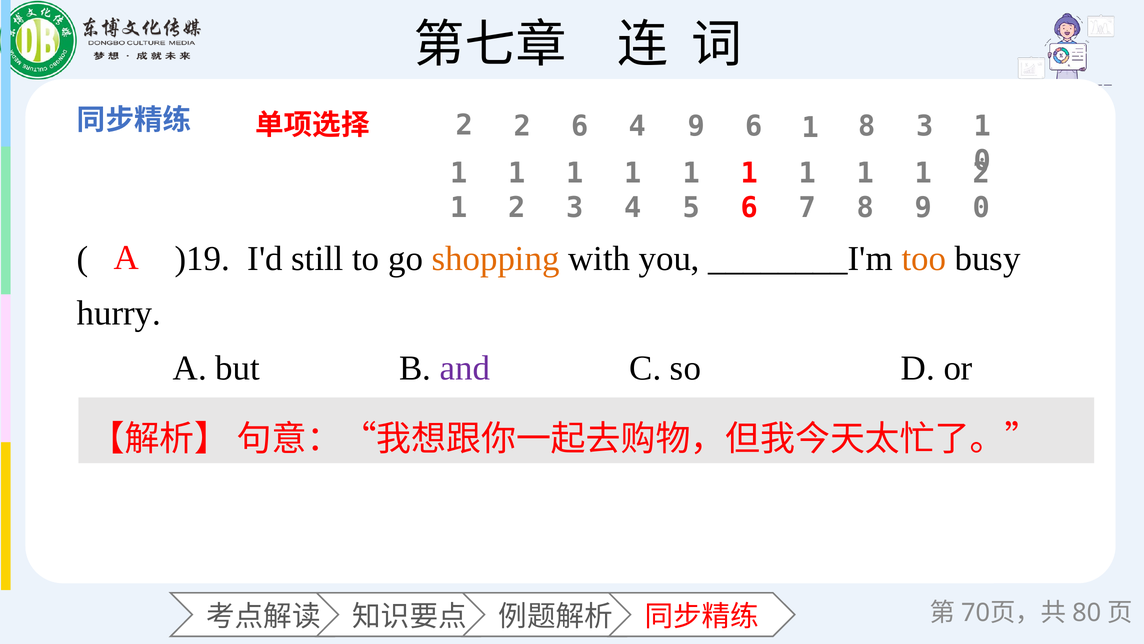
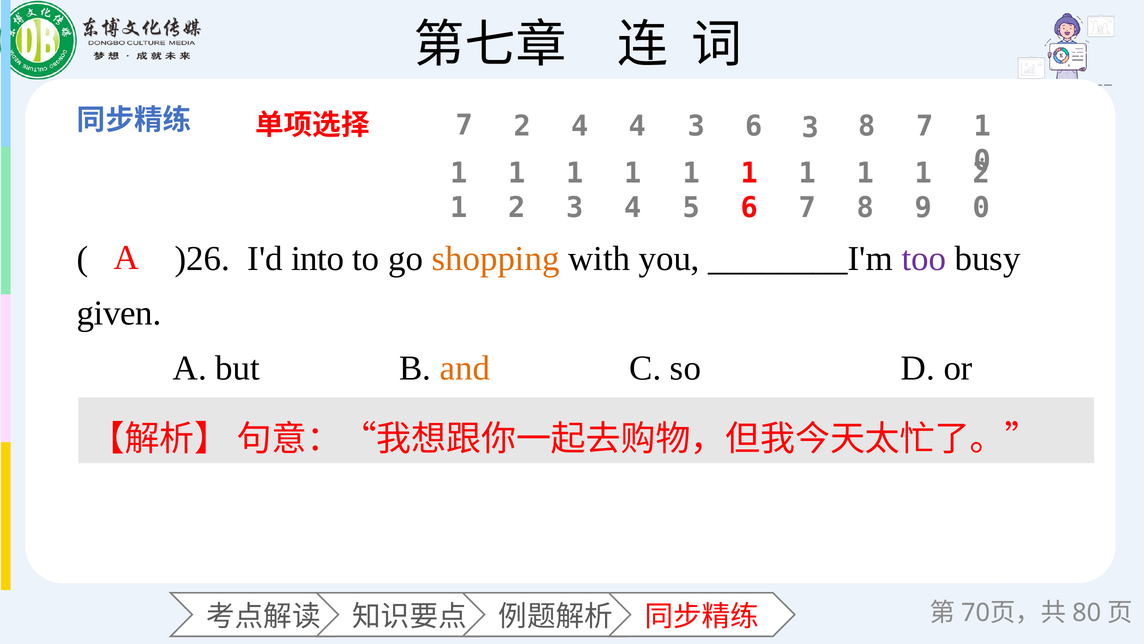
2 at (464, 125): 2 -> 7
2 6: 6 -> 4
4 9: 9 -> 3
1 at (810, 128): 1 -> 3
8 3: 3 -> 7
)19: )19 -> )26
still: still -> into
too colour: orange -> purple
hurry: hurry -> given
and colour: purple -> orange
